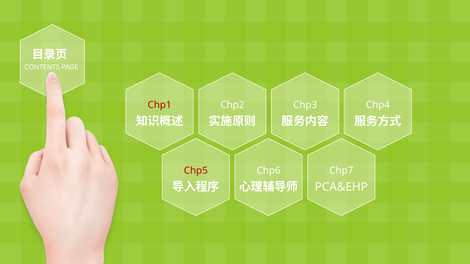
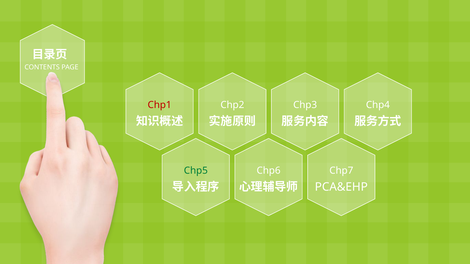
Chp5 colour: red -> green
